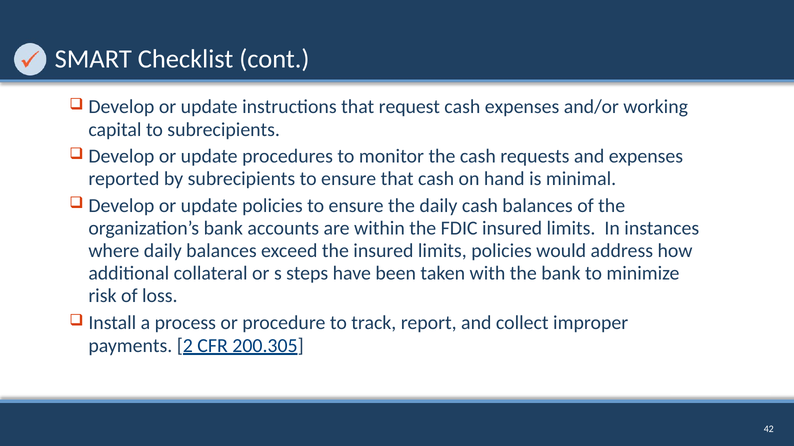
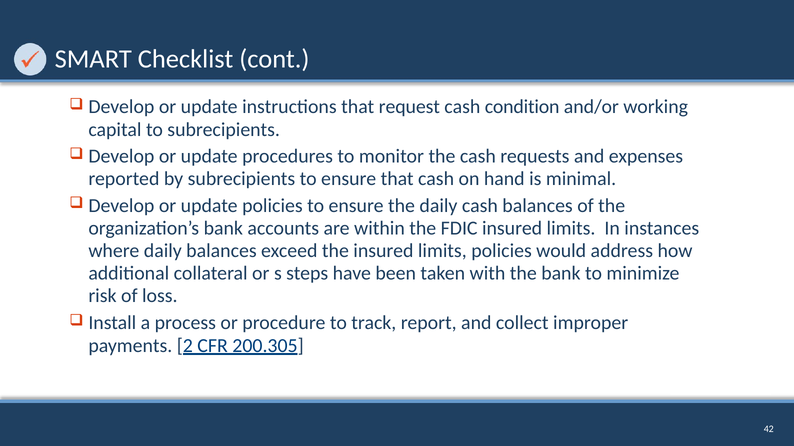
cash expenses: expenses -> condition
